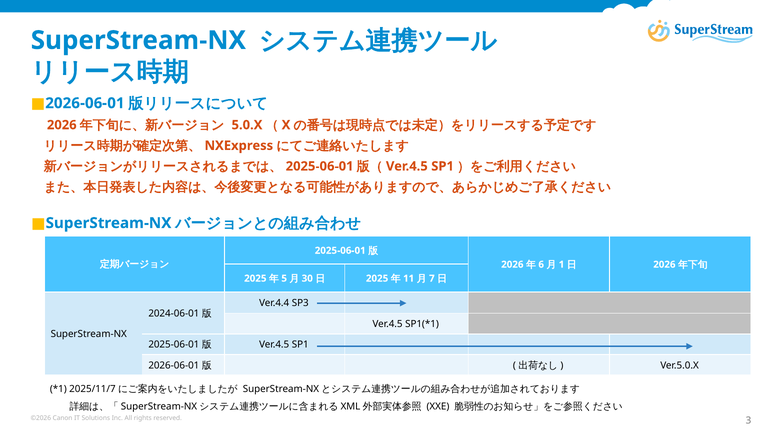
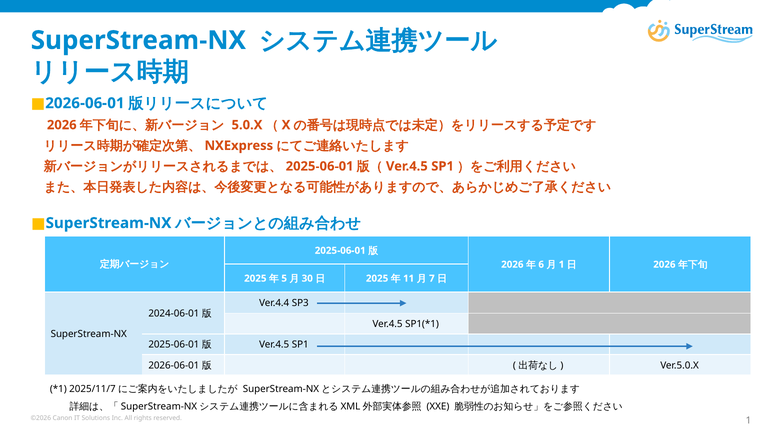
3: 3 -> 1
